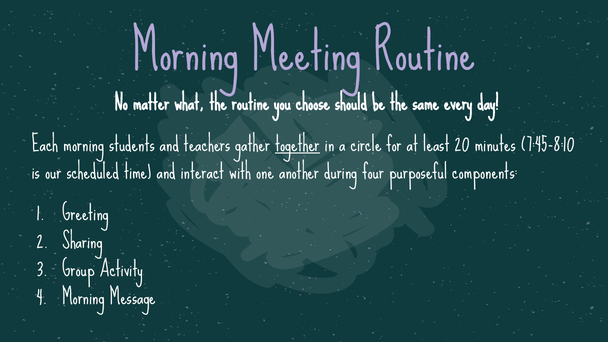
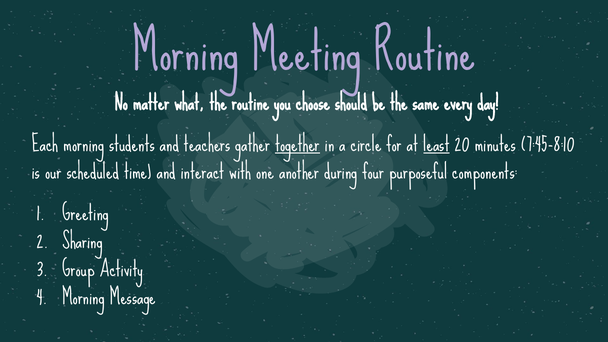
least underline: none -> present
